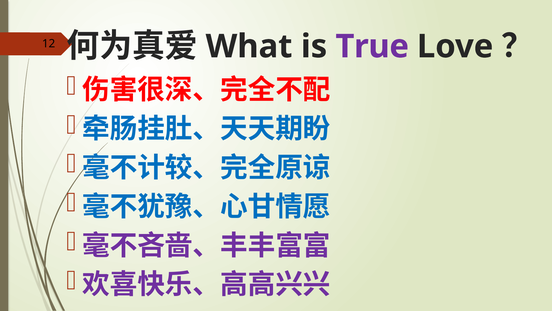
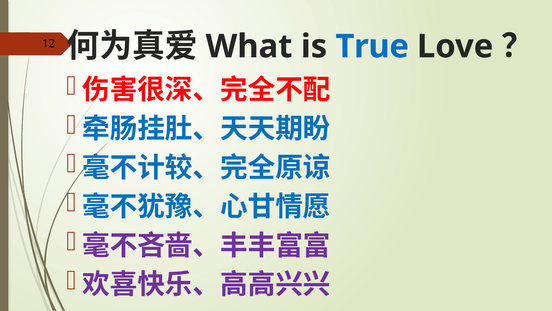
True colour: purple -> blue
